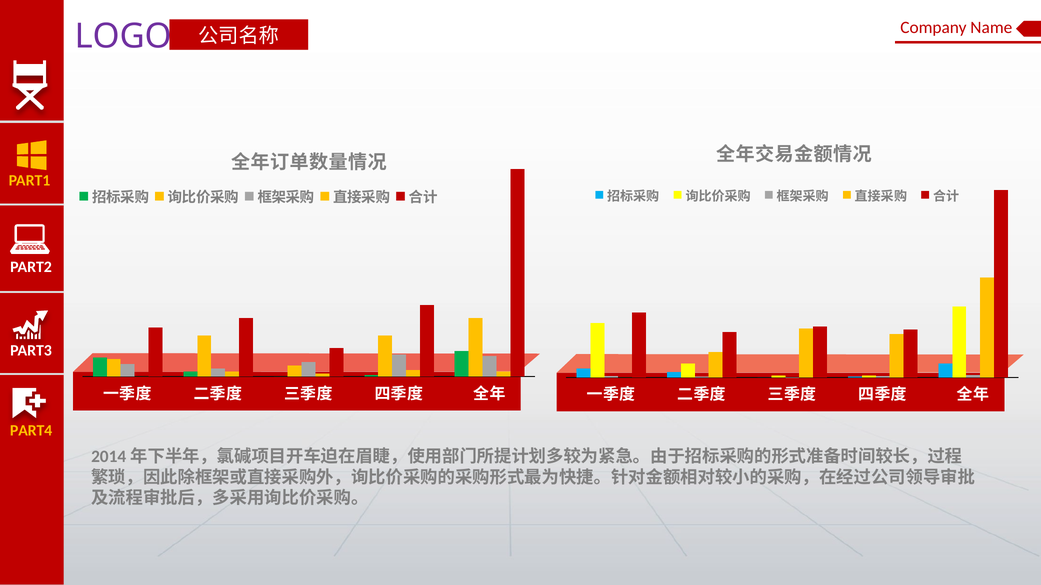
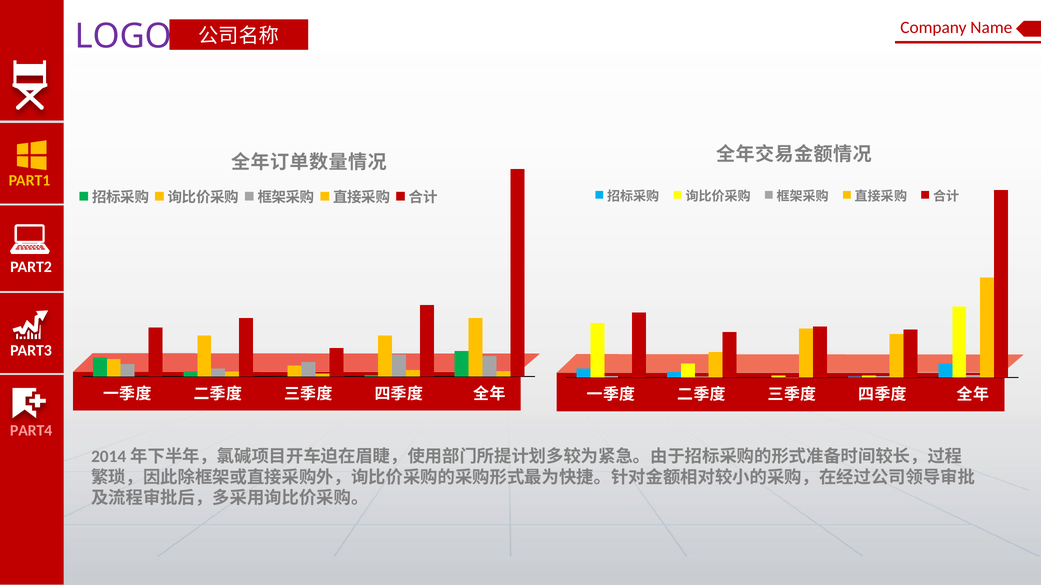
PART4 colour: yellow -> pink
